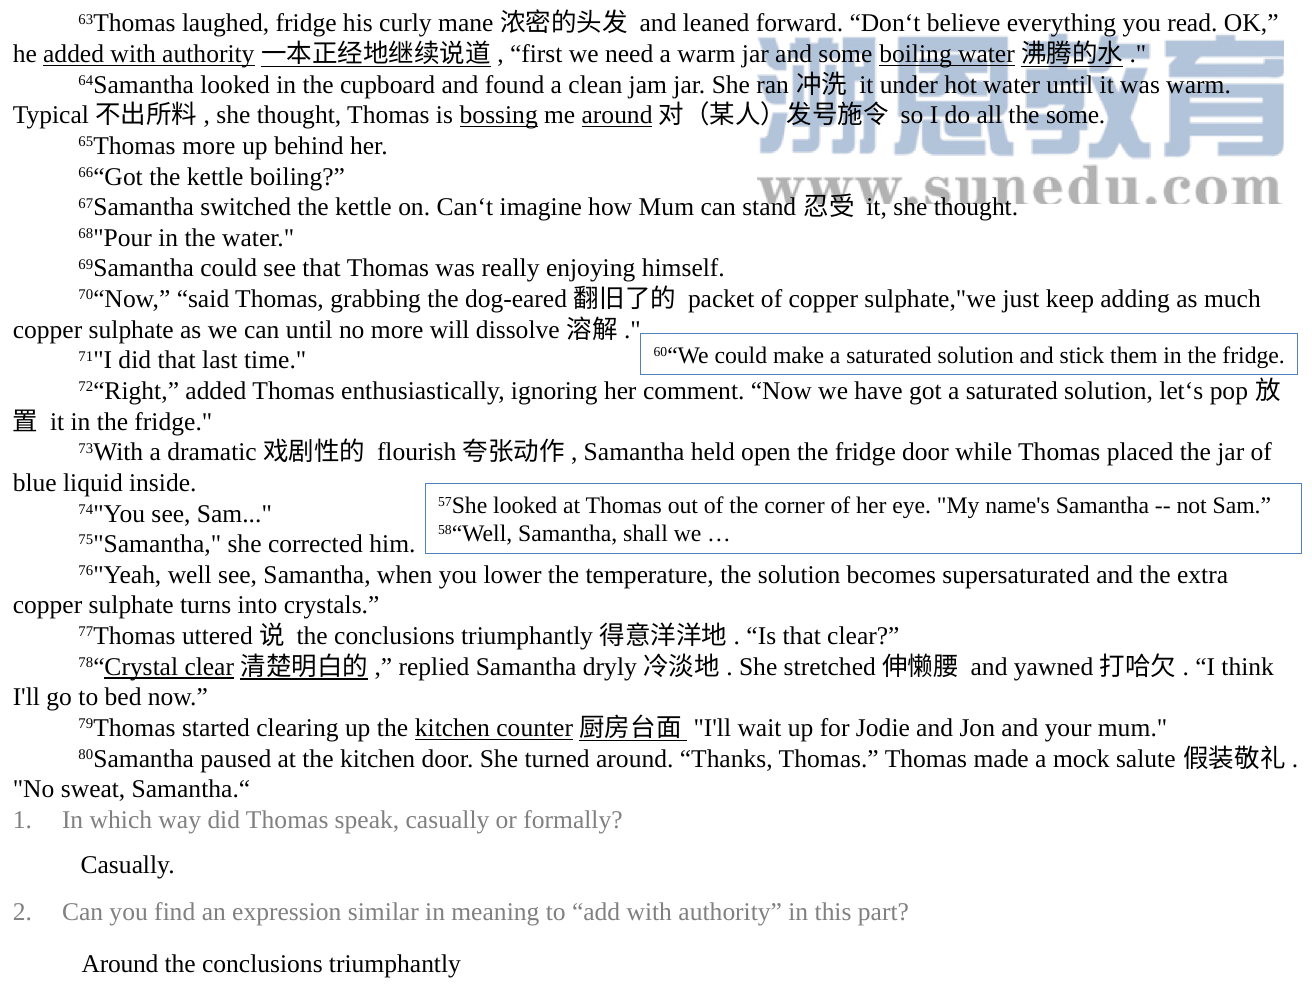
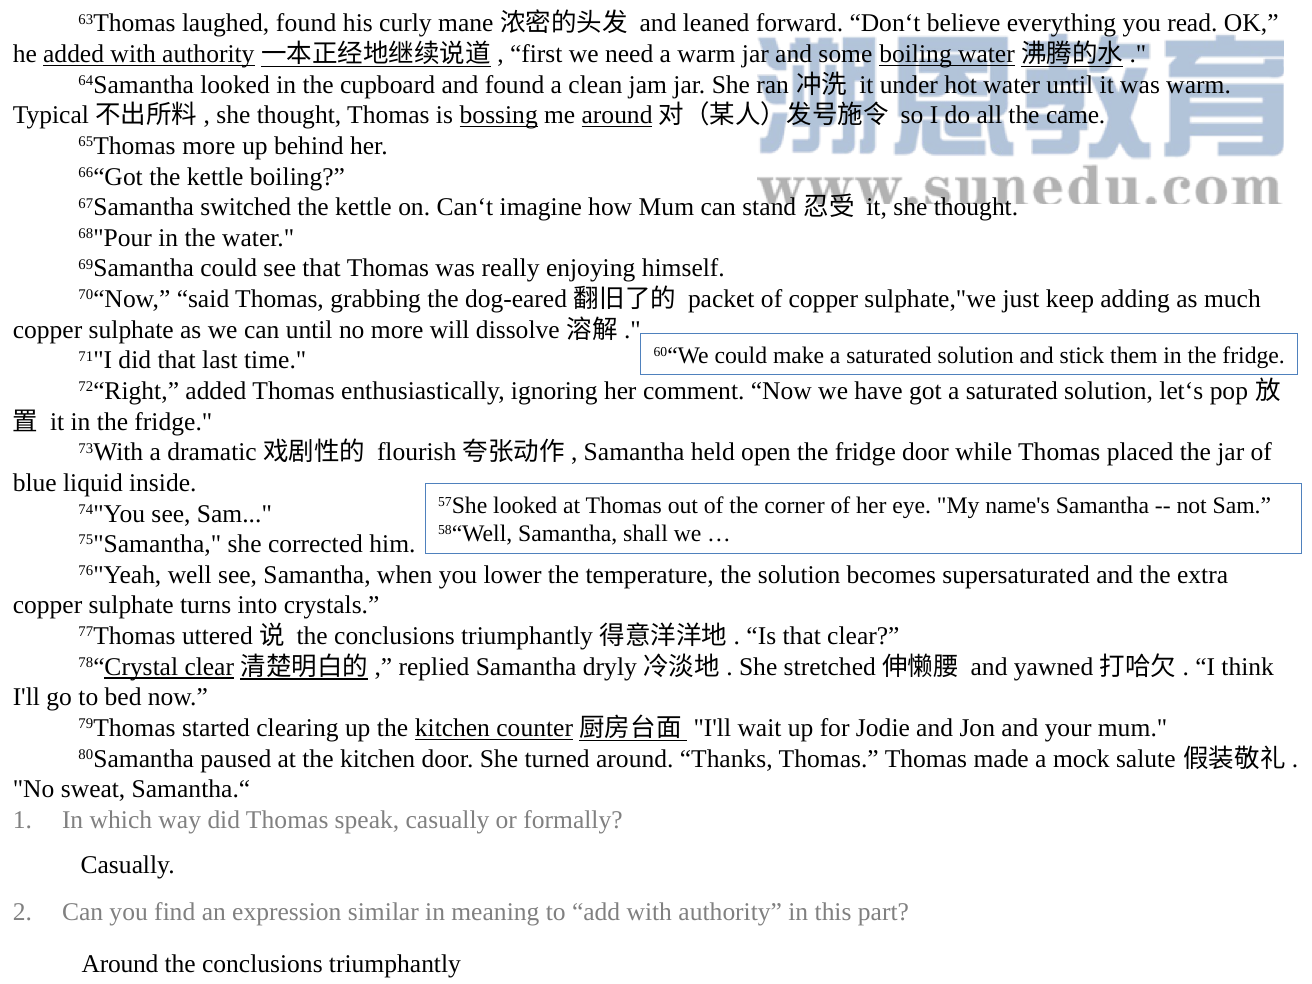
laughed fridge: fridge -> found
the some: some -> came
